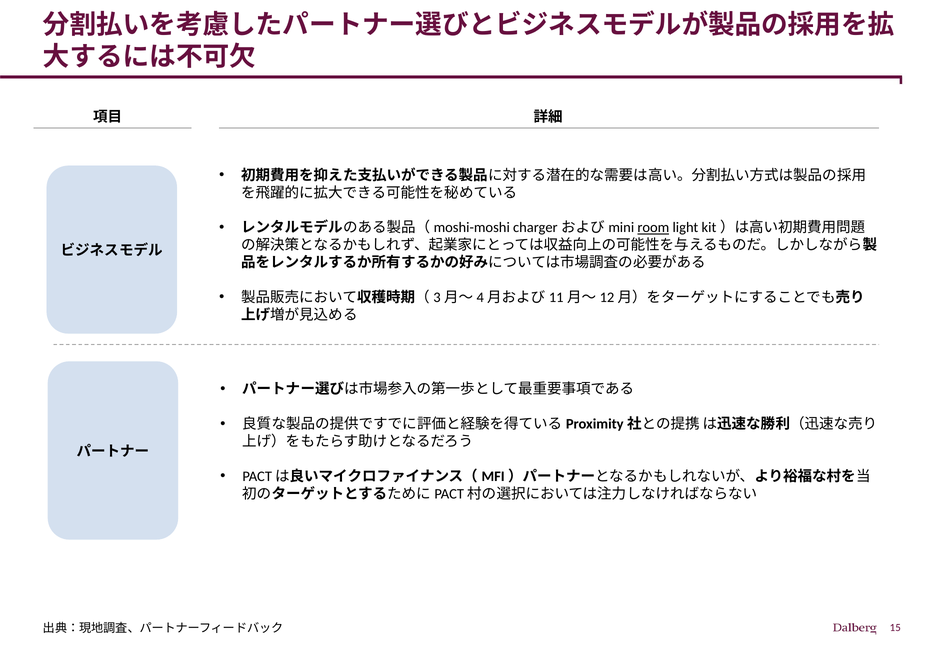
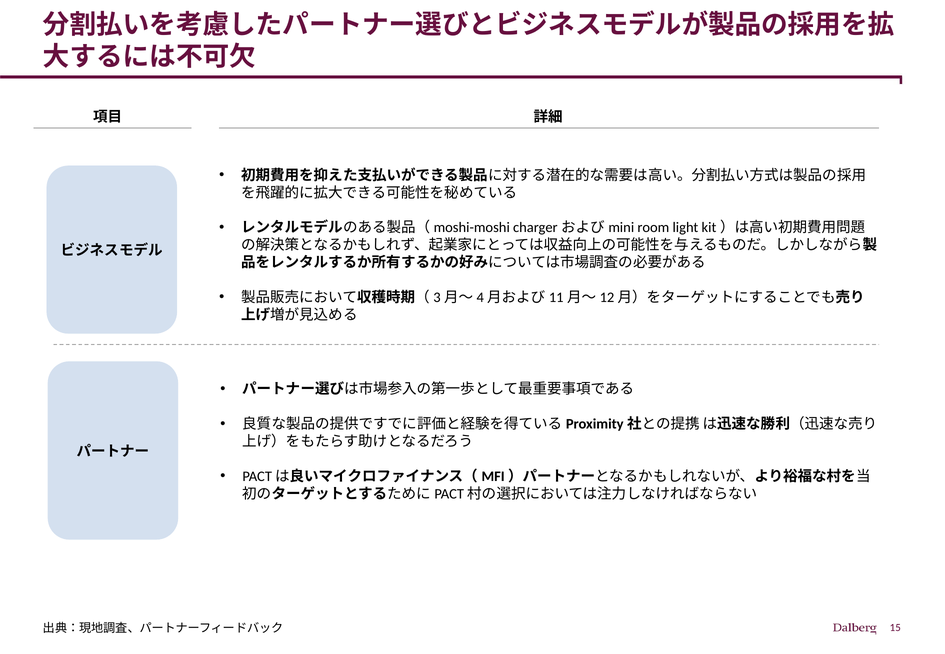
room underline: present -> none
